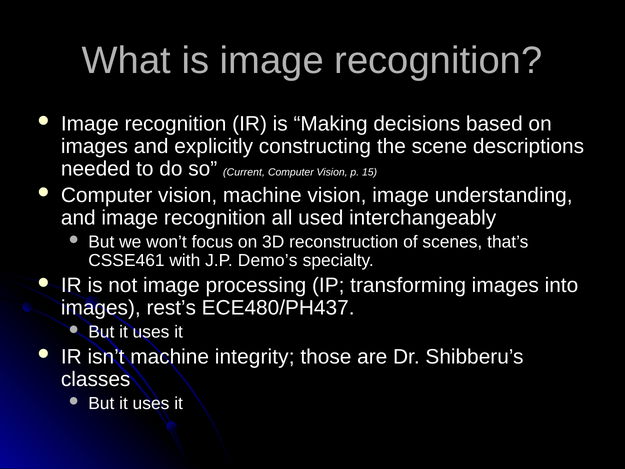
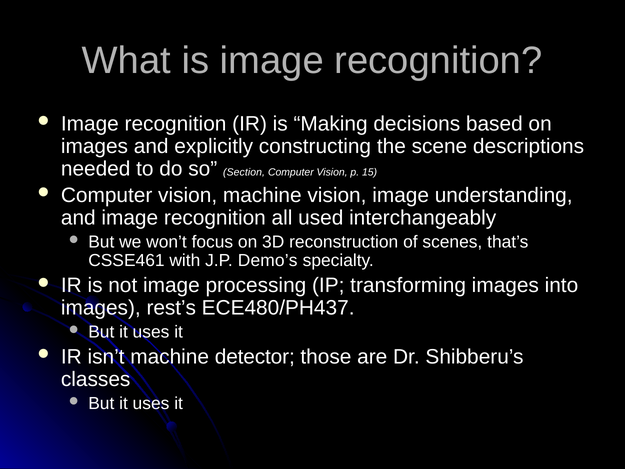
Current: Current -> Section
integrity: integrity -> detector
